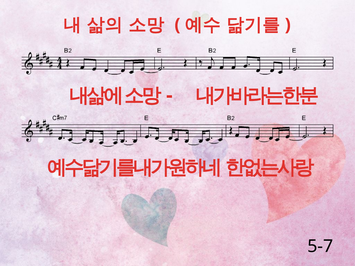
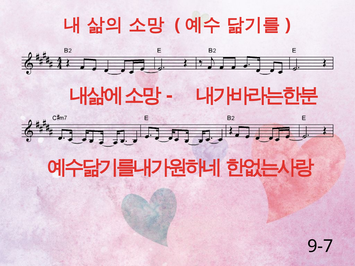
5-7: 5-7 -> 9-7
